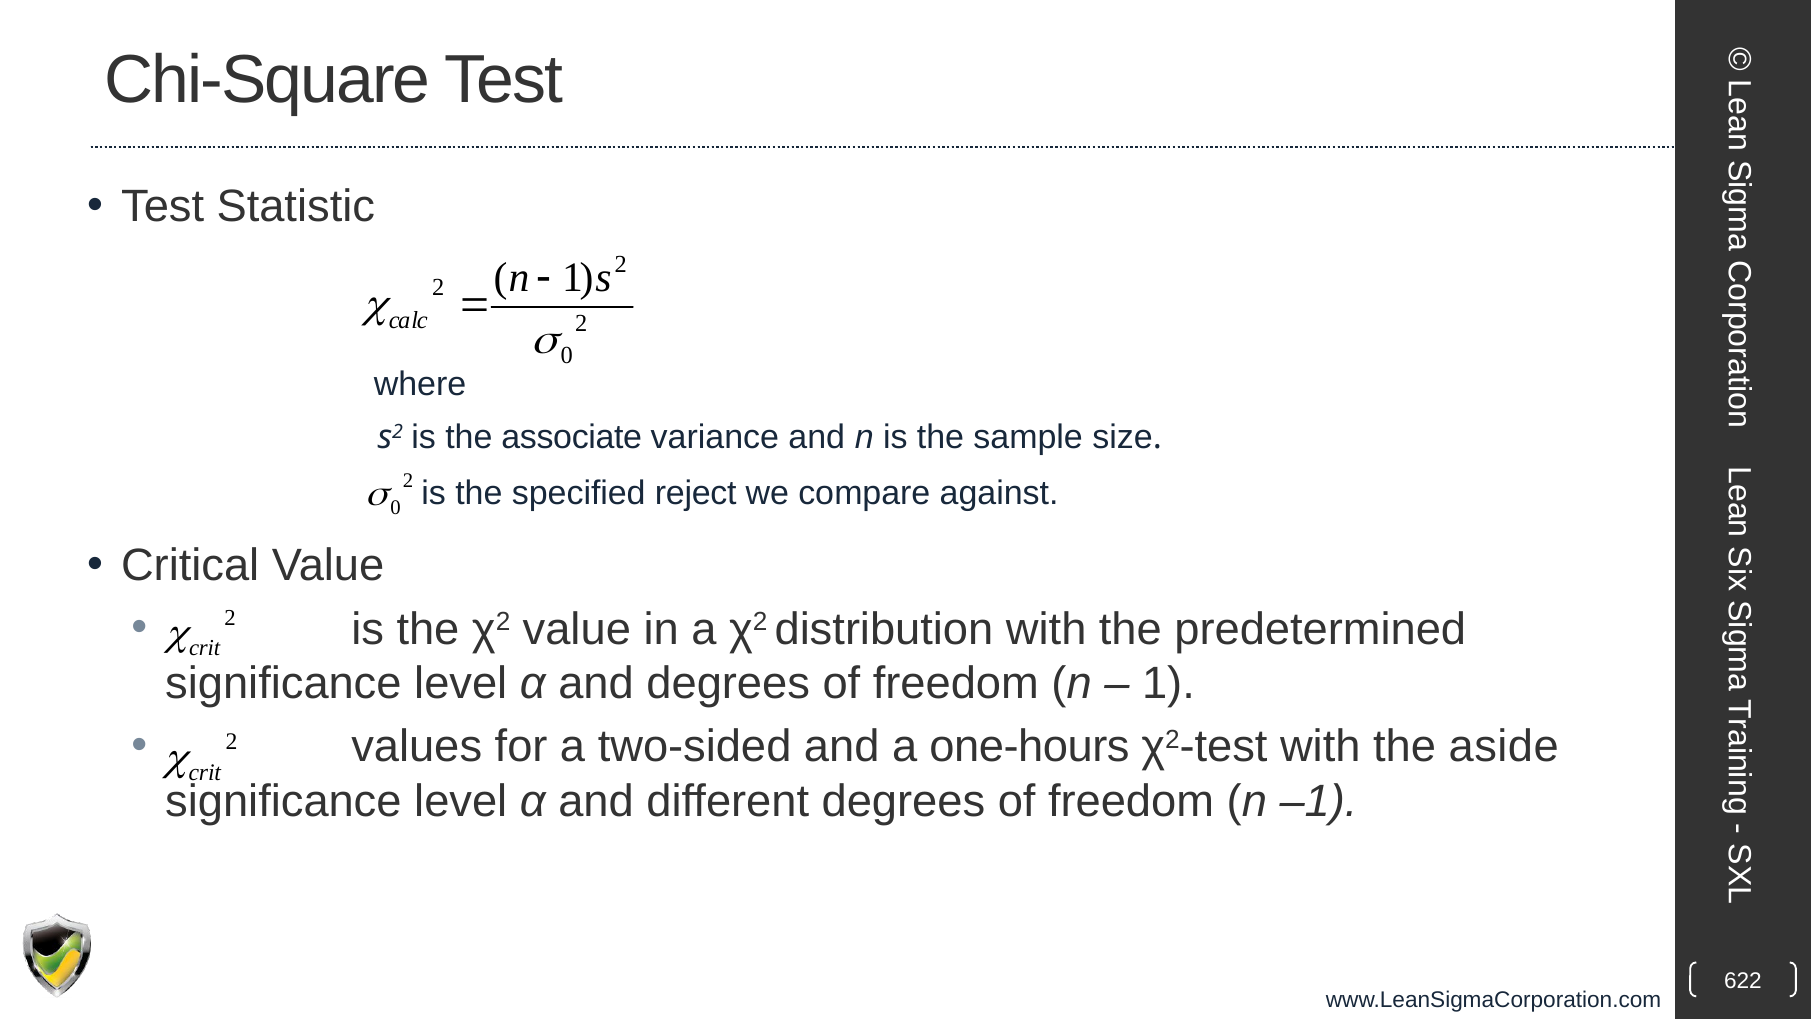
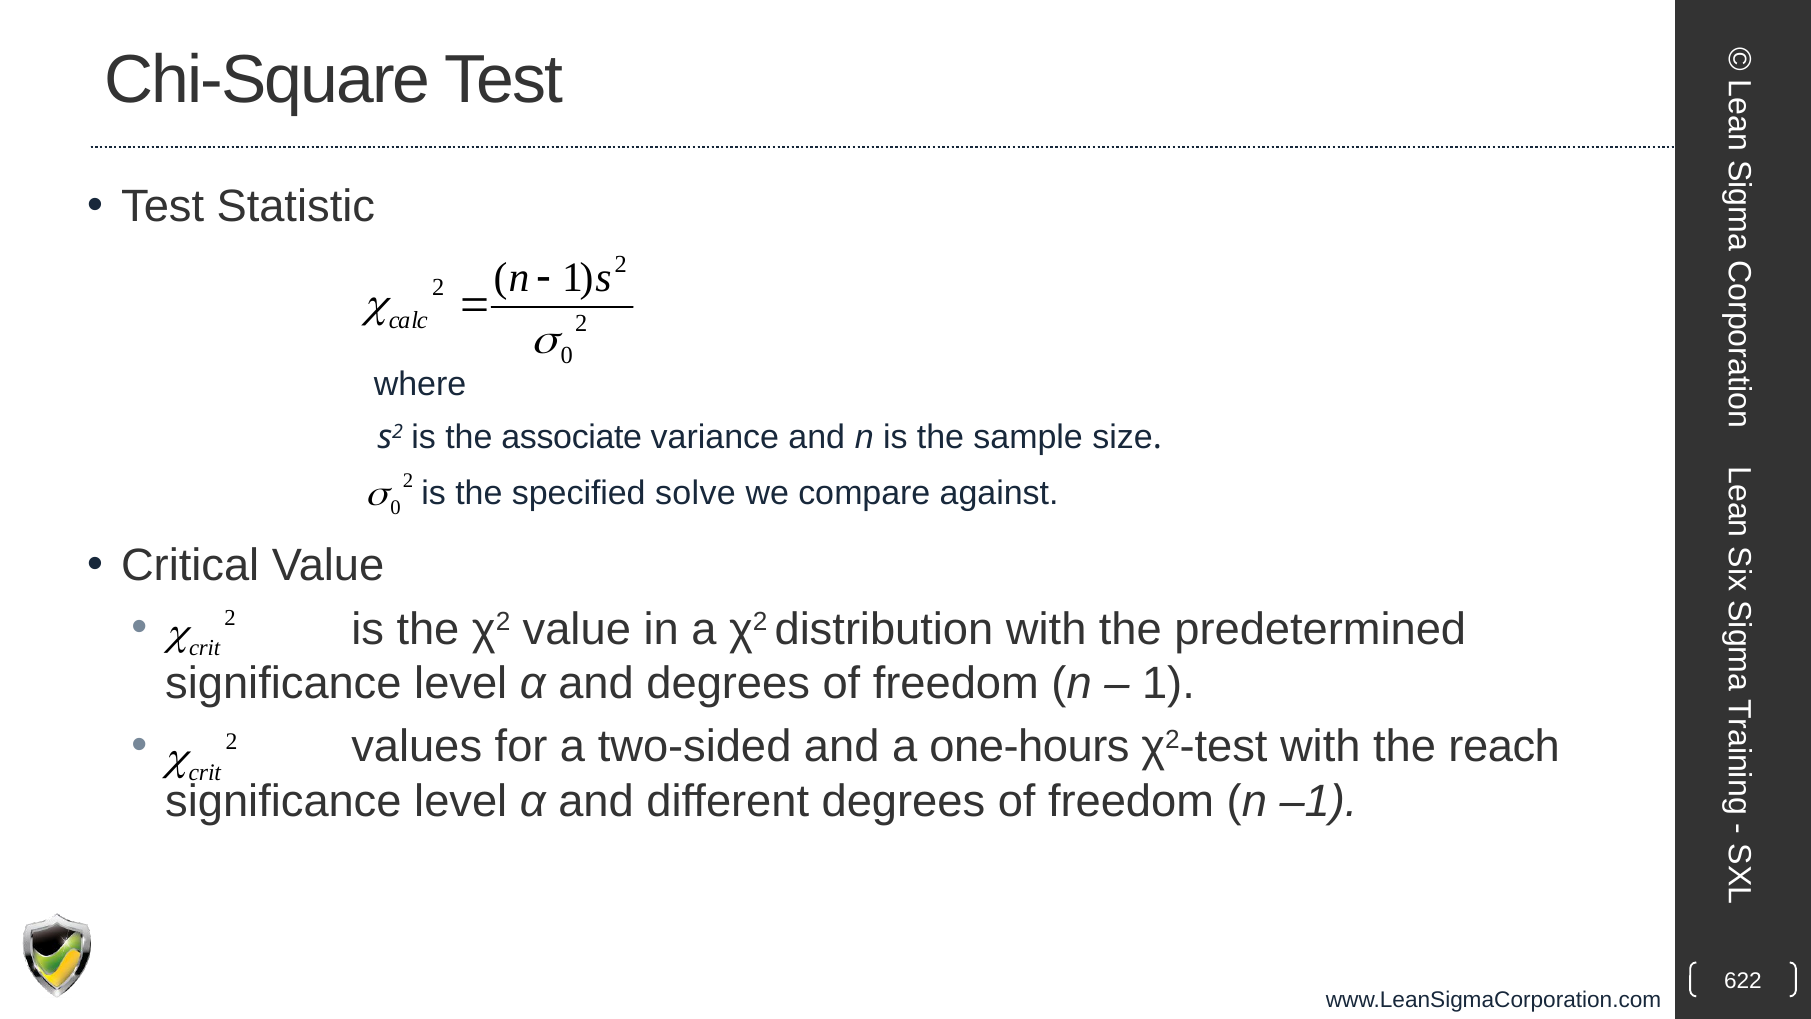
reject: reject -> solve
aside: aside -> reach
